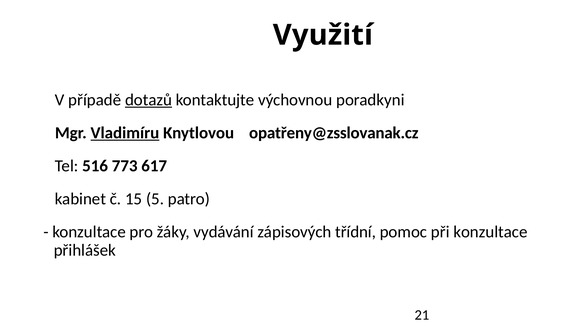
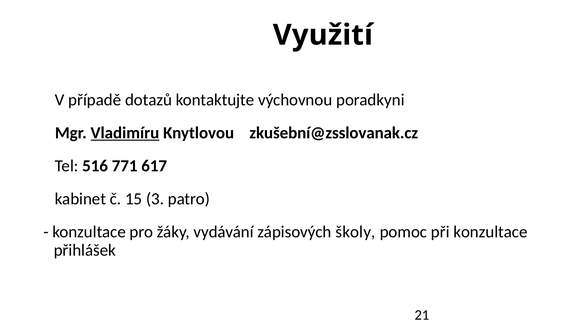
dotazů underline: present -> none
opatřeny@zsslovanak.cz: opatřeny@zsslovanak.cz -> zkušební@zsslovanak.cz
773: 773 -> 771
5: 5 -> 3
třídní: třídní -> školy
